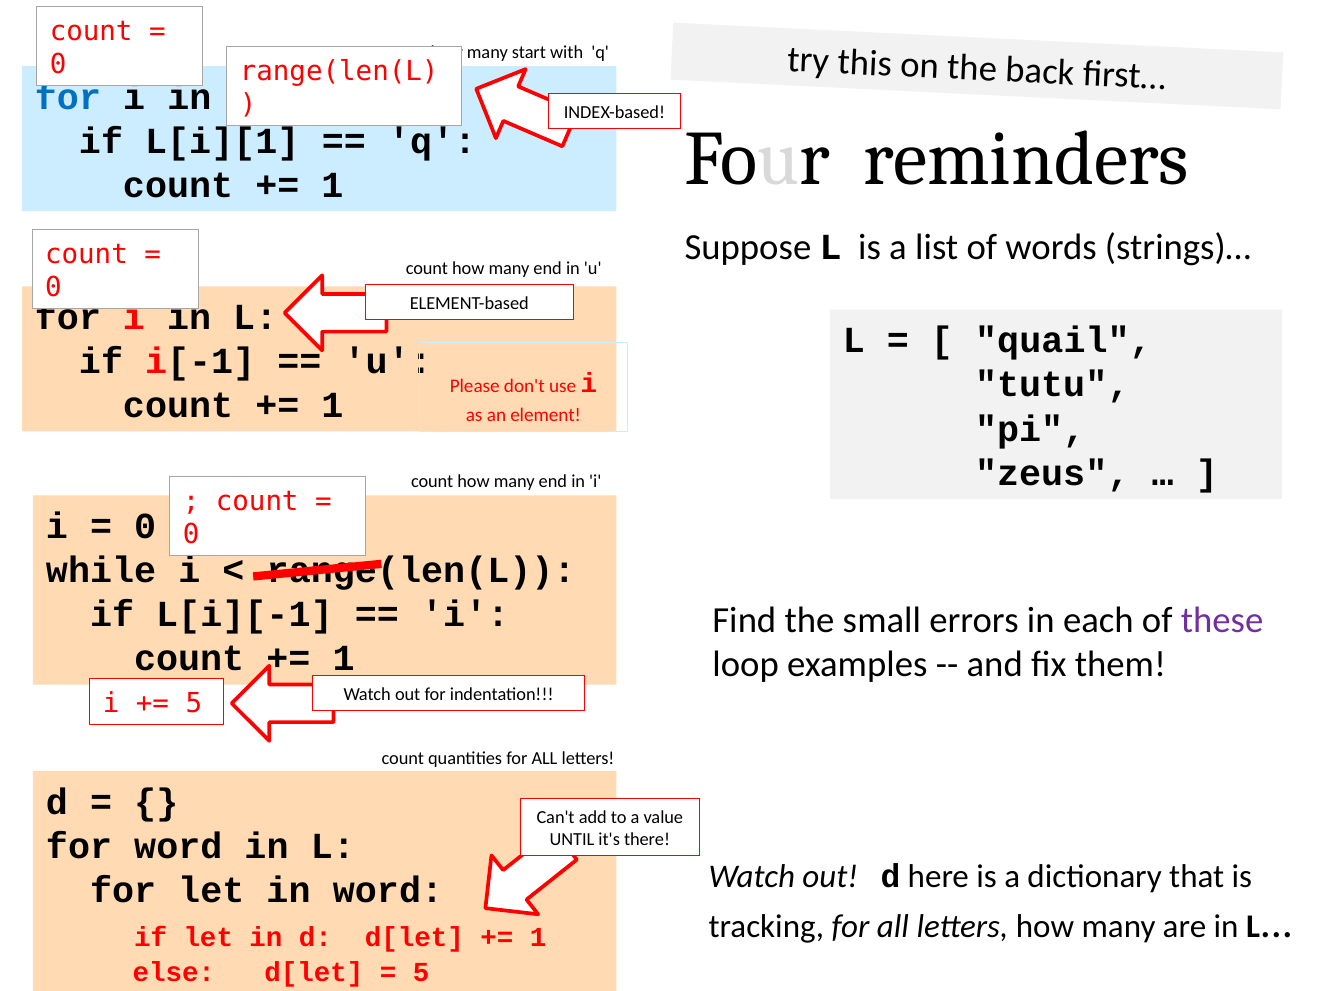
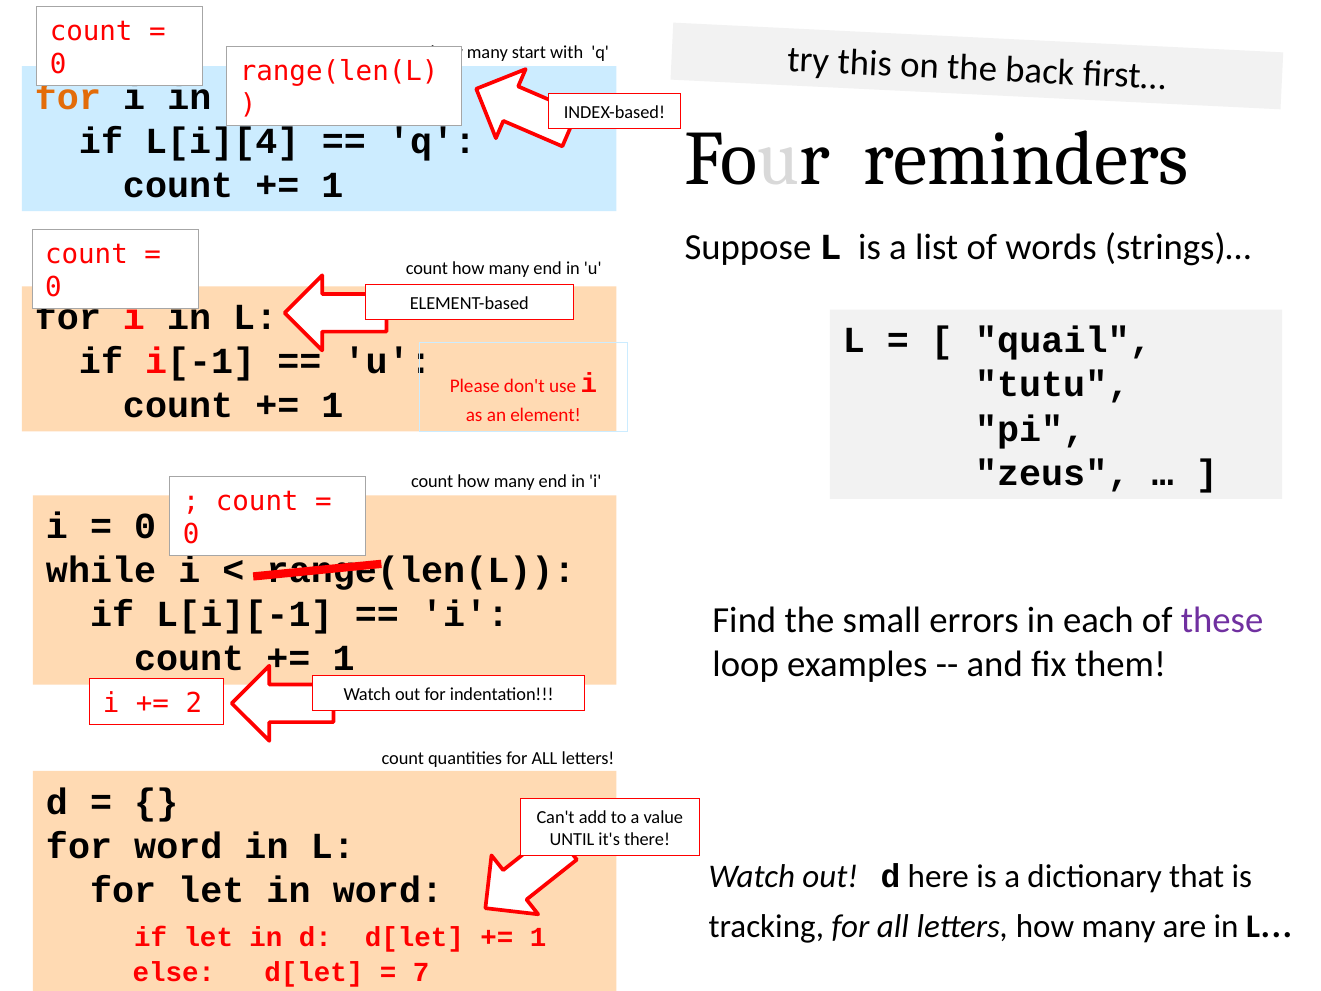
for at (68, 97) colour: blue -> orange
L[i][1: L[i][1 -> L[i][4
5 at (194, 703): 5 -> 2
5 at (421, 972): 5 -> 7
